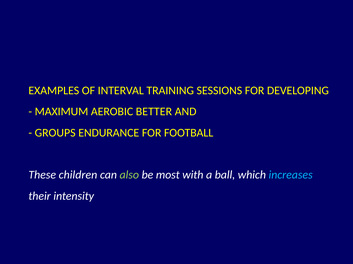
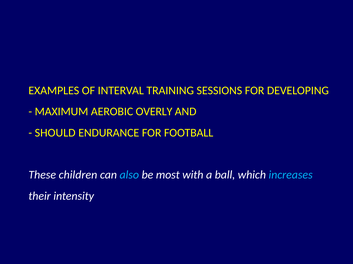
BETTER: BETTER -> OVERLY
GROUPS: GROUPS -> SHOULD
also colour: light green -> light blue
